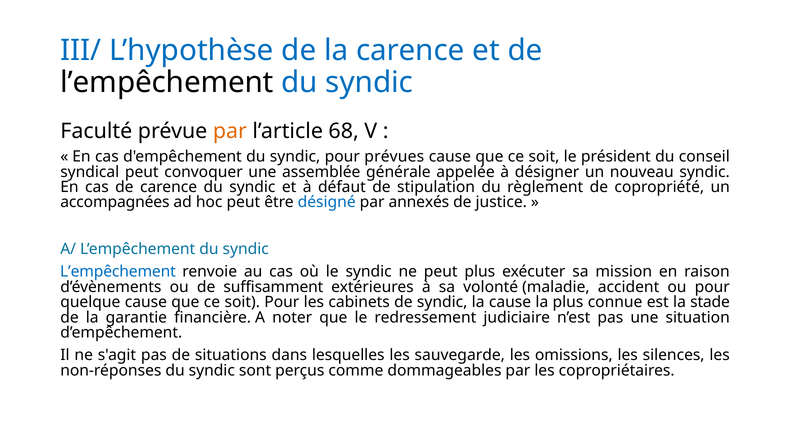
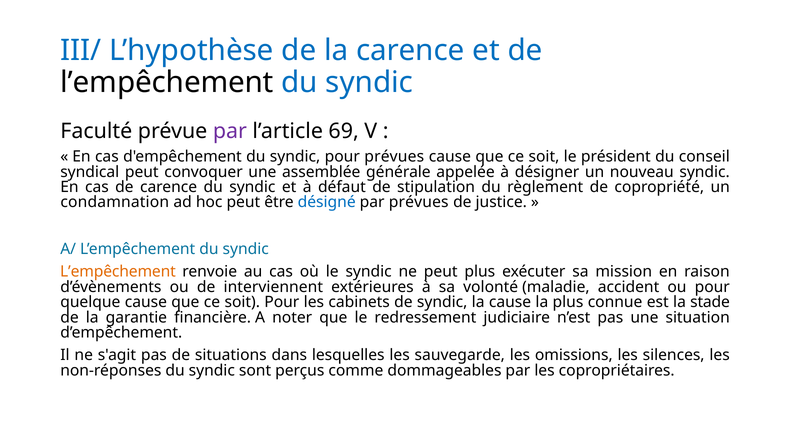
par at (230, 131) colour: orange -> purple
68: 68 -> 69
accompagnées: accompagnées -> condamnation
par annexés: annexés -> prévues
L’empêchement at (118, 272) colour: blue -> orange
suffisamment: suffisamment -> interviennent
